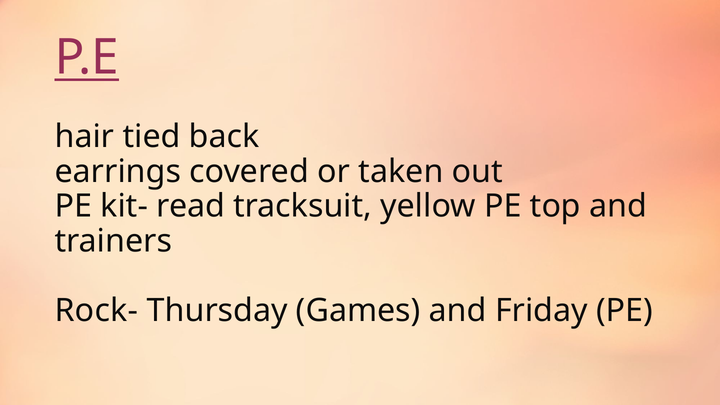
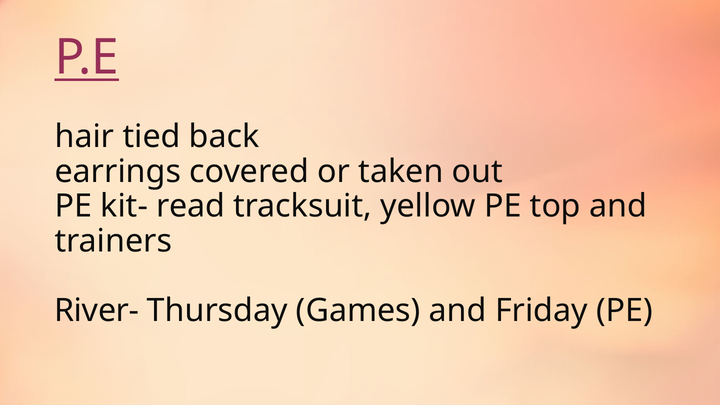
Rock-: Rock- -> River-
